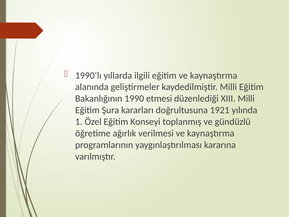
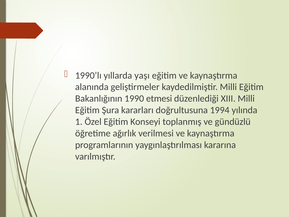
ilgili: ilgili -> yaşı
1921: 1921 -> 1994
